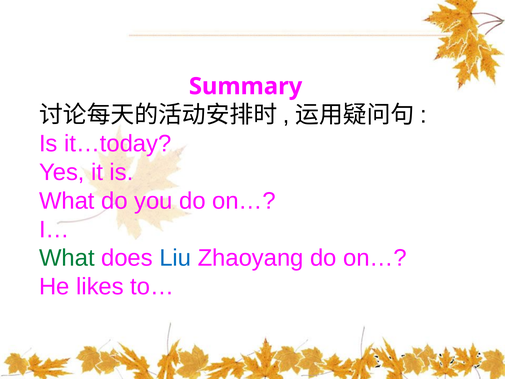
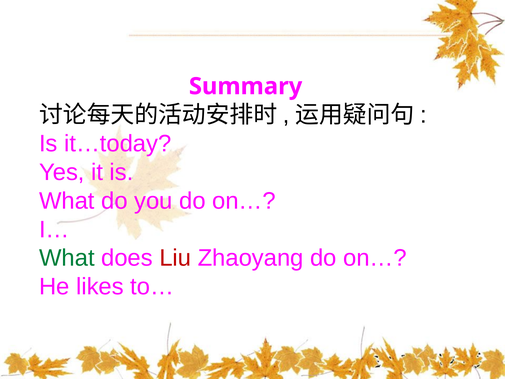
Liu colour: blue -> red
